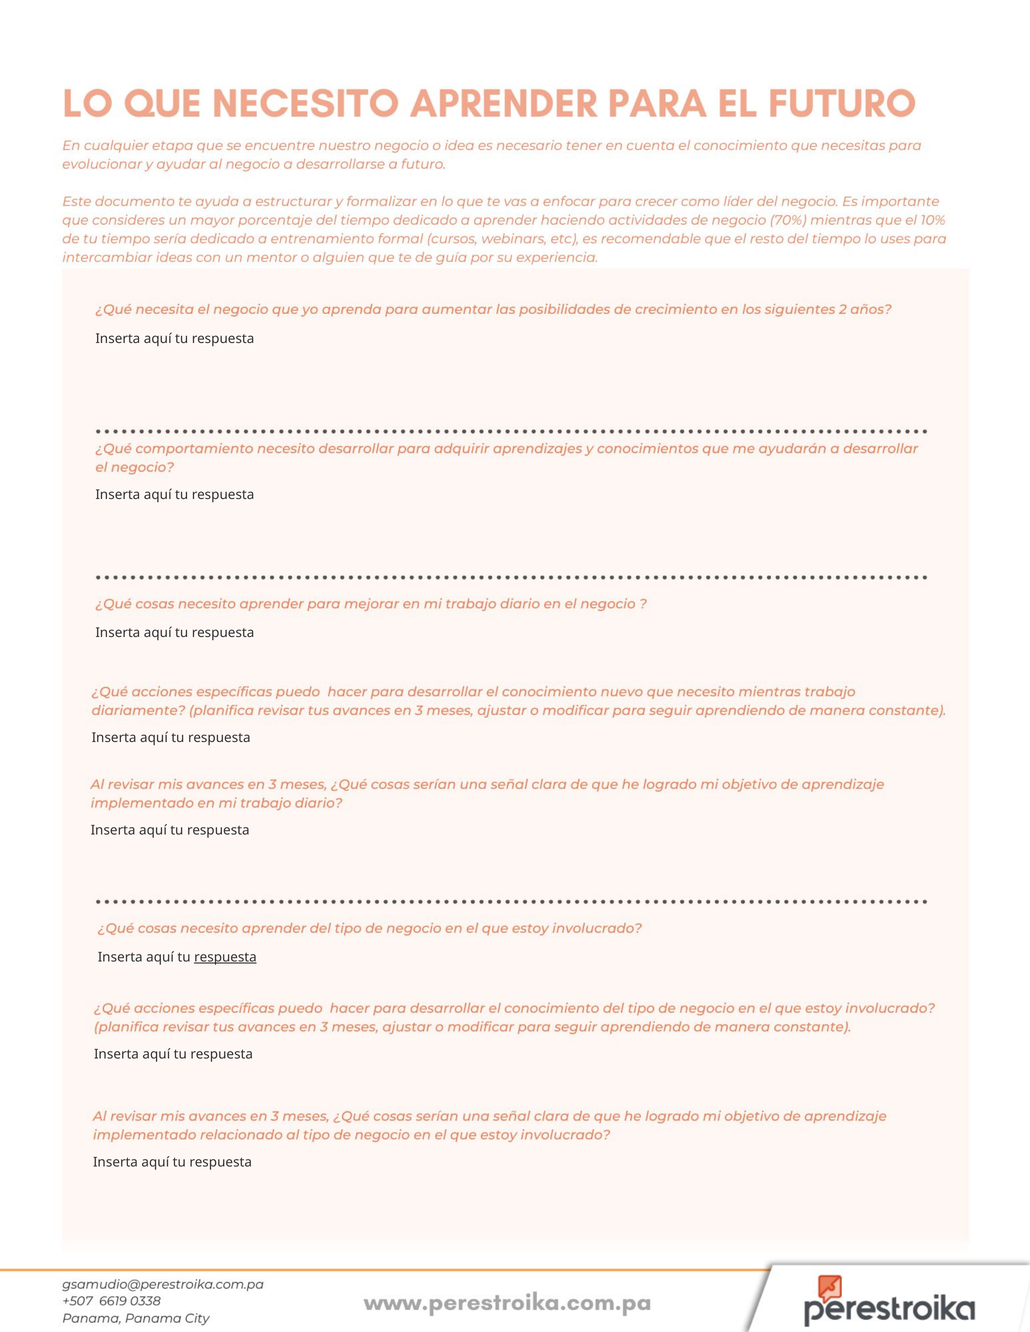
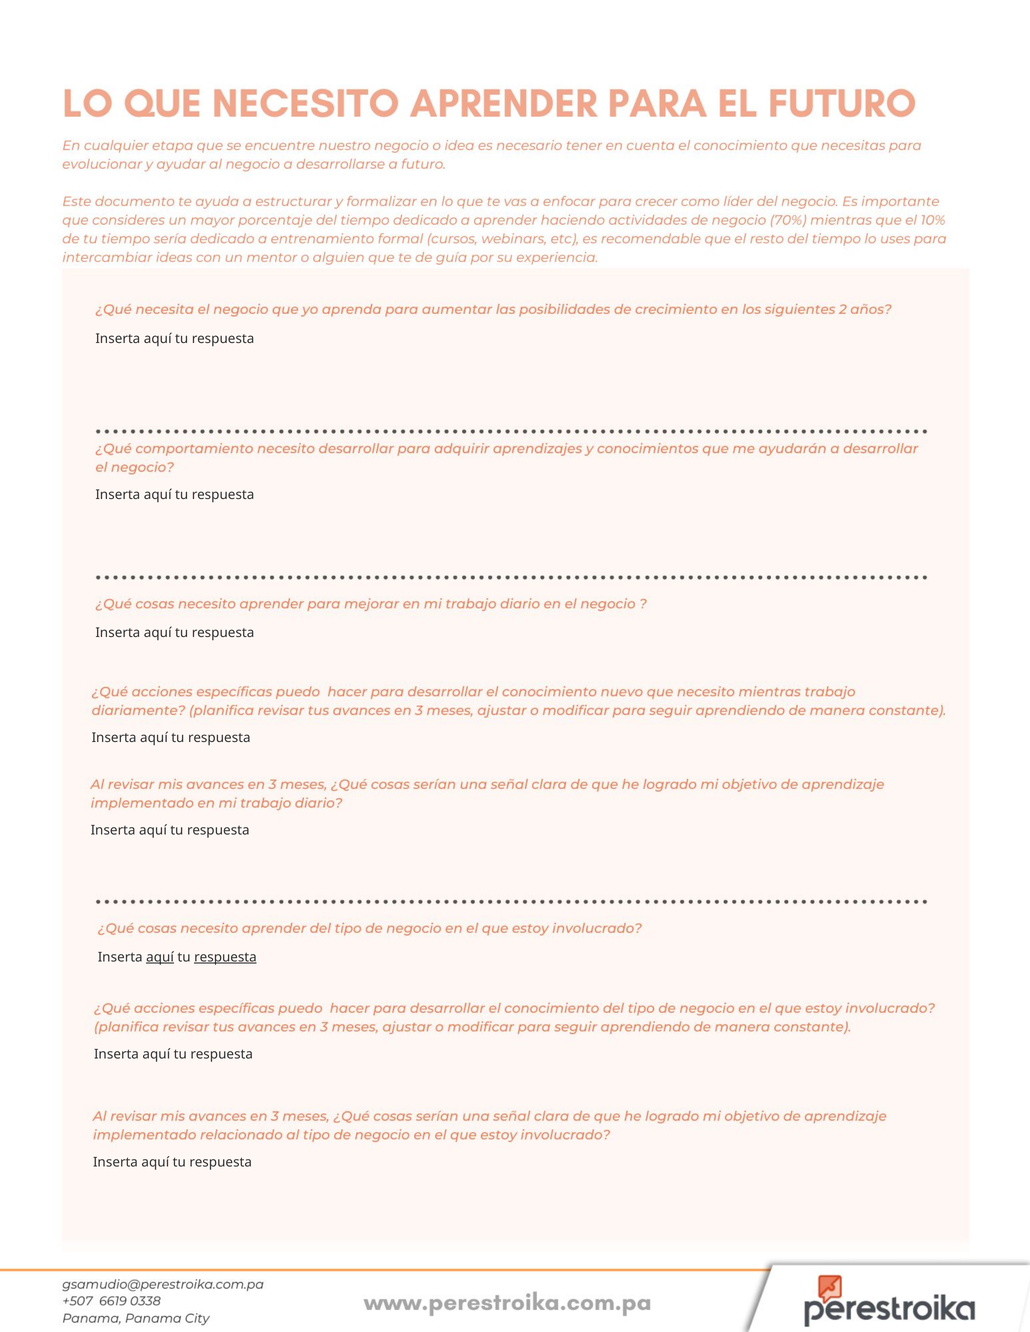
aquí at (160, 958) underline: none -> present
